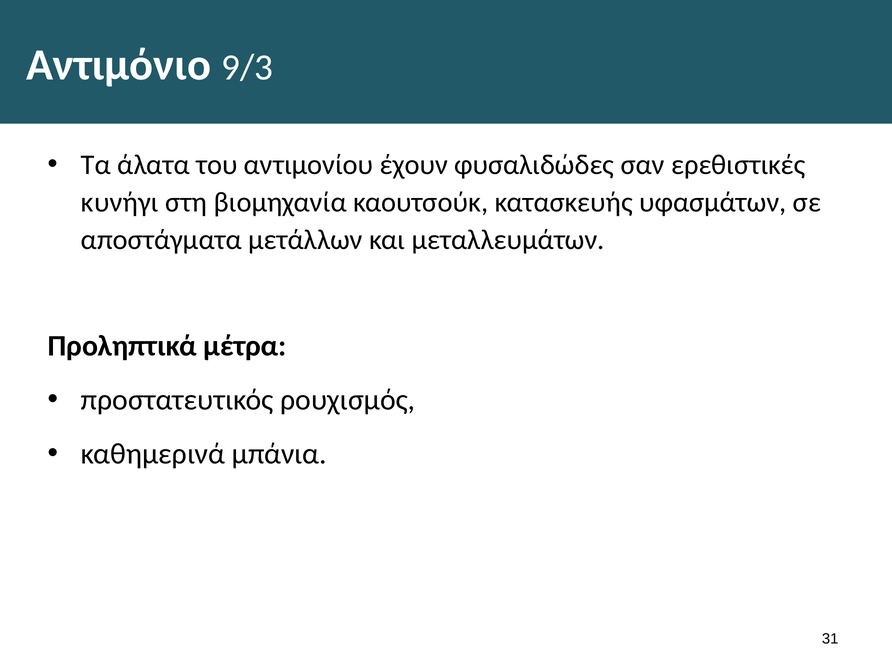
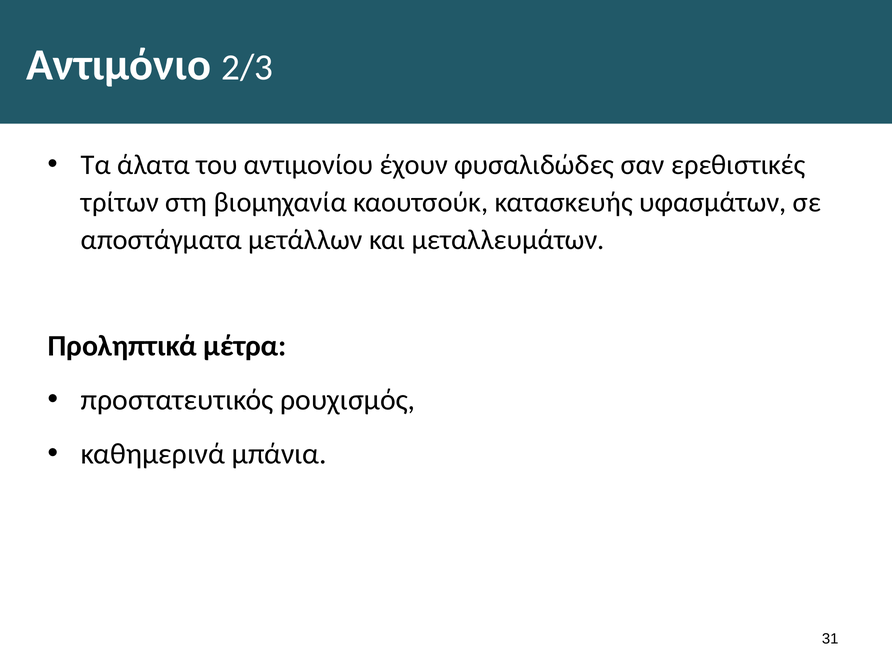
9/3: 9/3 -> 2/3
κυνήγι: κυνήγι -> τρίτων
